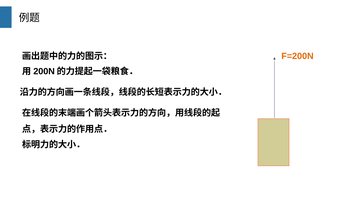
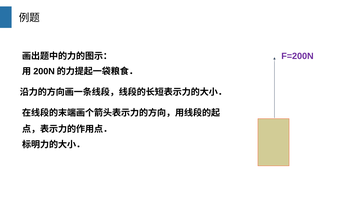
F=200N colour: orange -> purple
